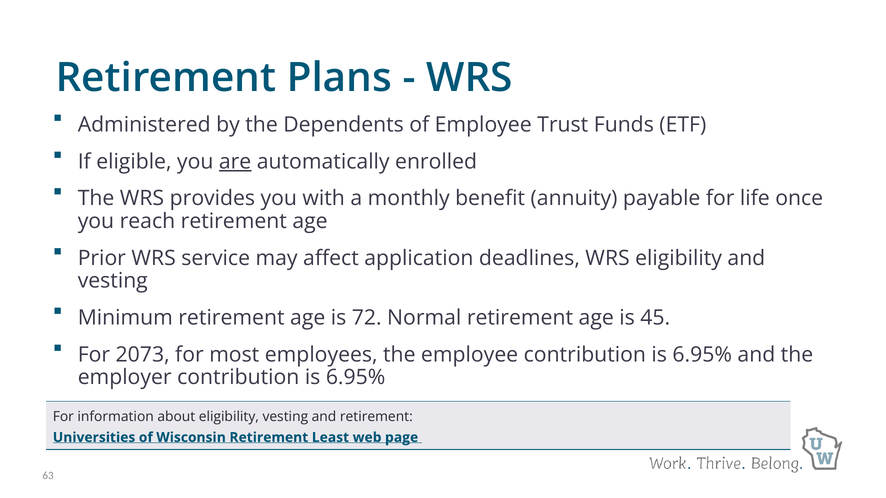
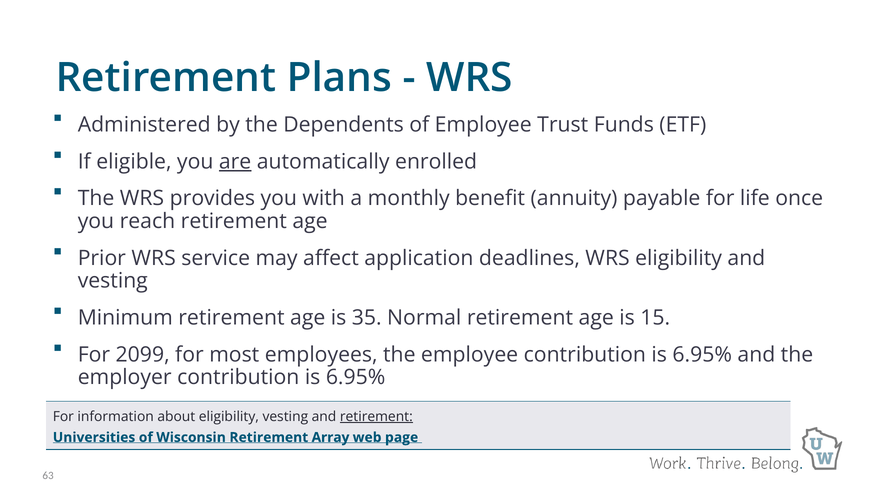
72: 72 -> 35
45: 45 -> 15
2073: 2073 -> 2099
retirement at (376, 417) underline: none -> present
Least: Least -> Array
